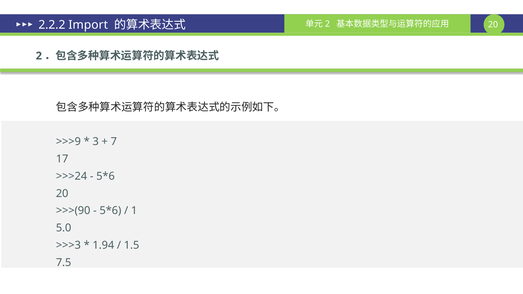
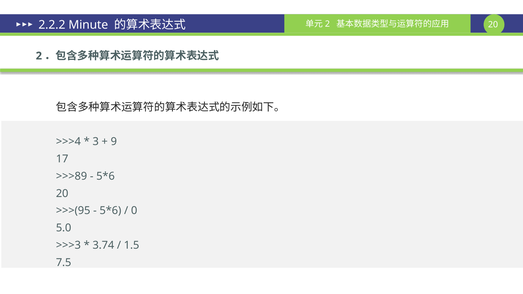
Import: Import -> Minute
>>>9: >>>9 -> >>>4
7: 7 -> 9
>>>24: >>>24 -> >>>89
>>>(90: >>>(90 -> >>>(95
1: 1 -> 0
1.94: 1.94 -> 3.74
